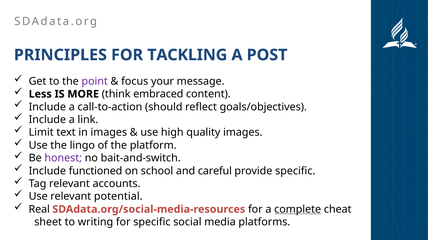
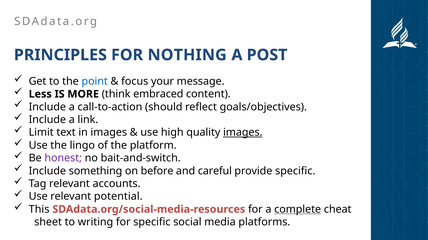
TACKLING: TACKLING -> NOTHING
point colour: purple -> blue
images at (243, 133) underline: none -> present
functioned: functioned -> something
school: school -> before
Real: Real -> This
